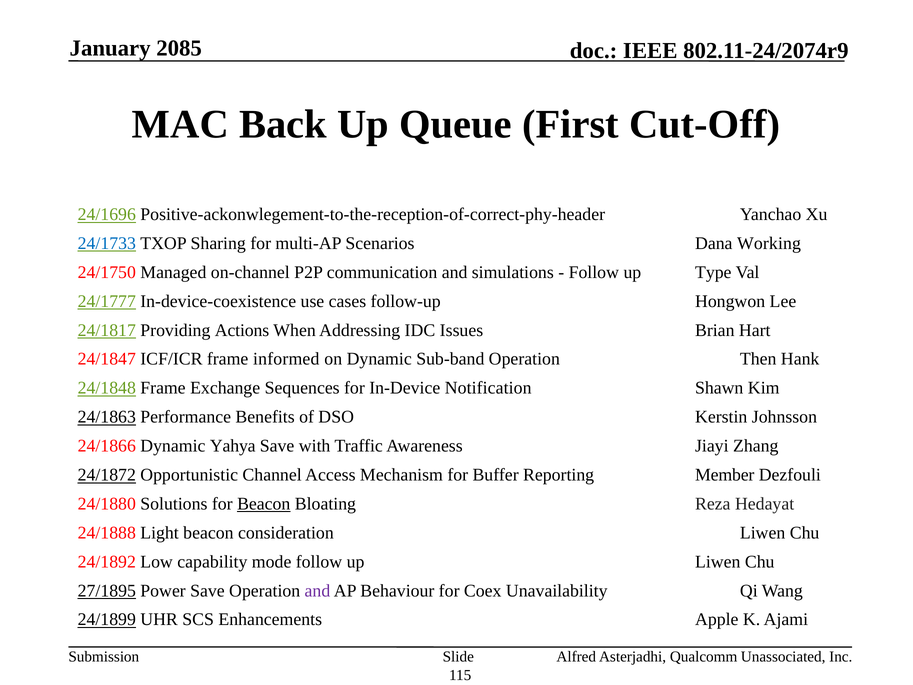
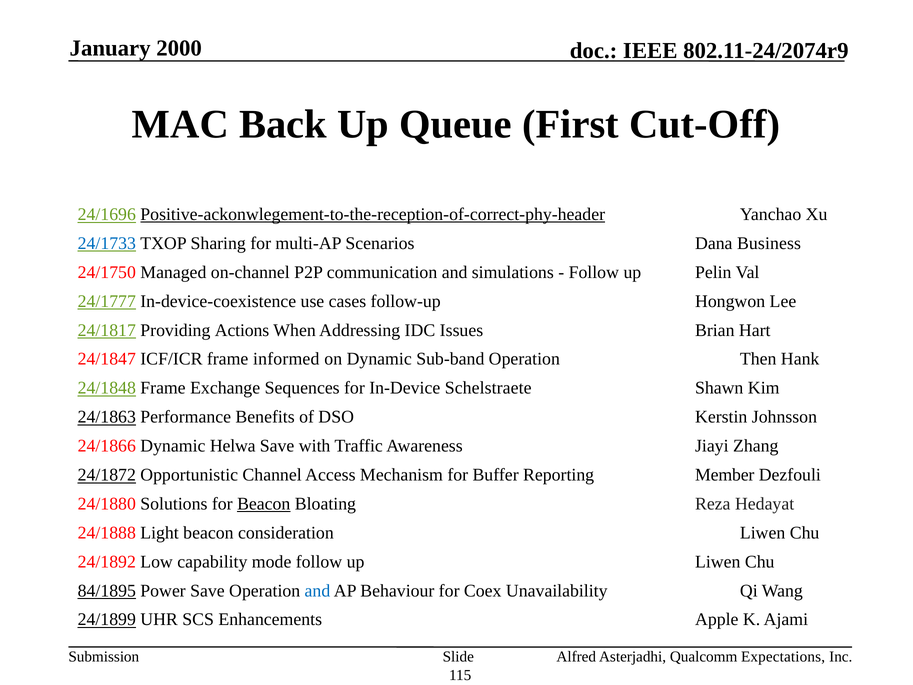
2085: 2085 -> 2000
Positive-ackonwlegement-to-the-reception-of-correct-phy-header underline: none -> present
Working: Working -> Business
Type: Type -> Pelin
Notification: Notification -> Schelstraete
Yahya: Yahya -> Helwa
27/1895: 27/1895 -> 84/1895
and at (317, 590) colour: purple -> blue
Unassociated: Unassociated -> Expectations
